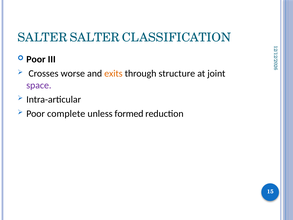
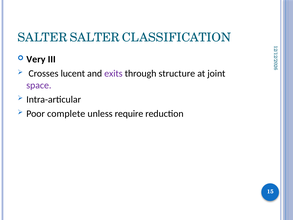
Poor at (36, 59): Poor -> Very
worse: worse -> lucent
exits colour: orange -> purple
formed: formed -> require
